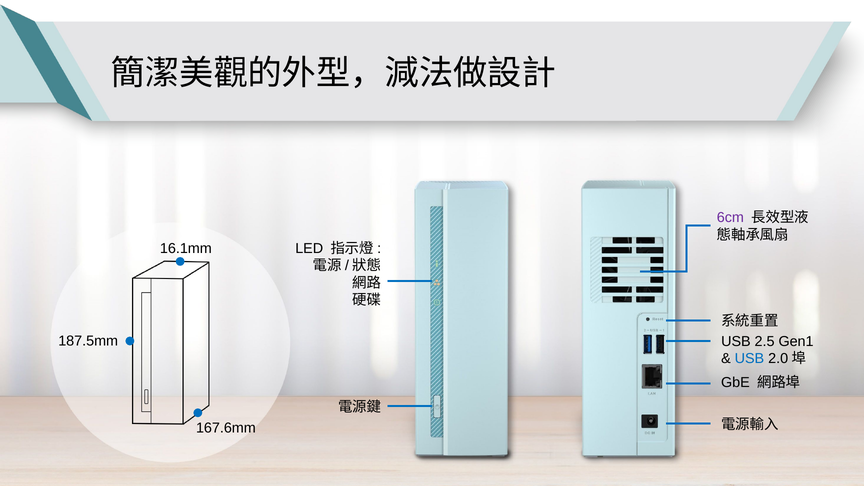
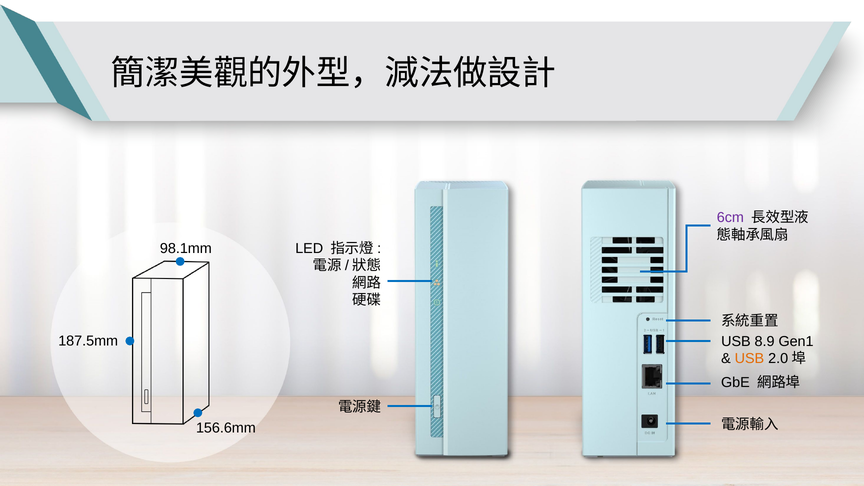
16.1mm: 16.1mm -> 98.1mm
2.5: 2.5 -> 8.9
USB at (749, 359) colour: blue -> orange
167.6mm: 167.6mm -> 156.6mm
